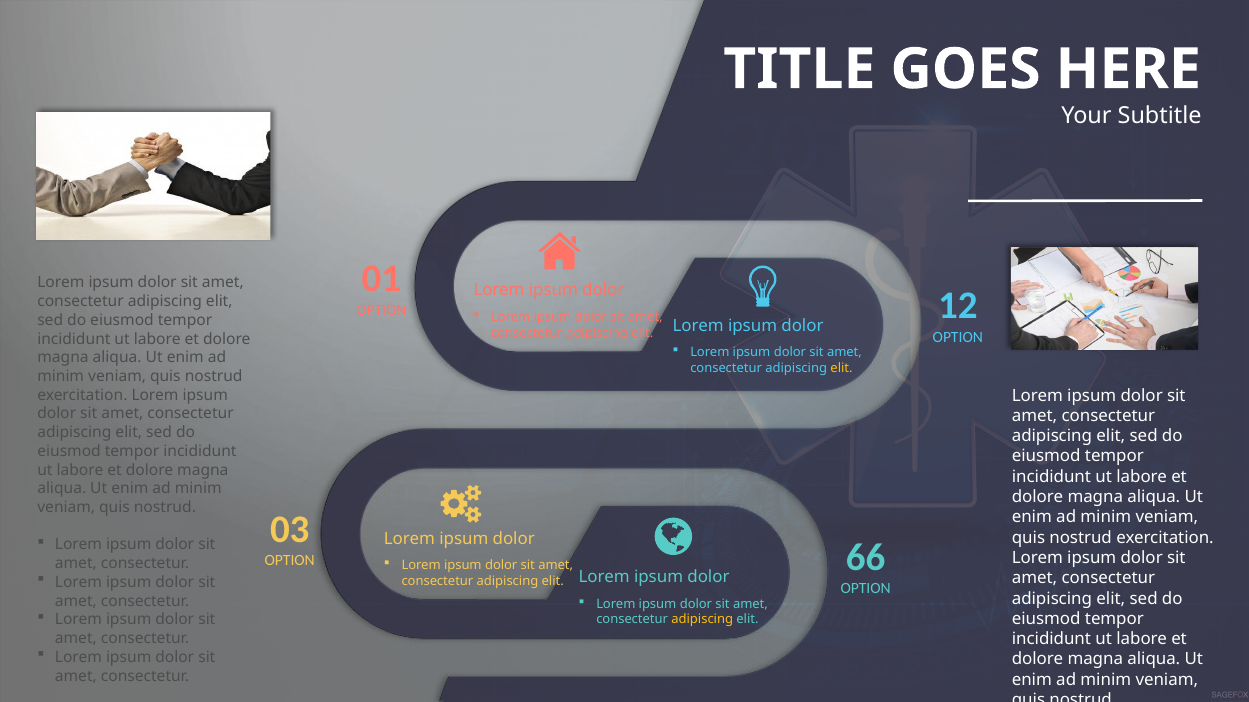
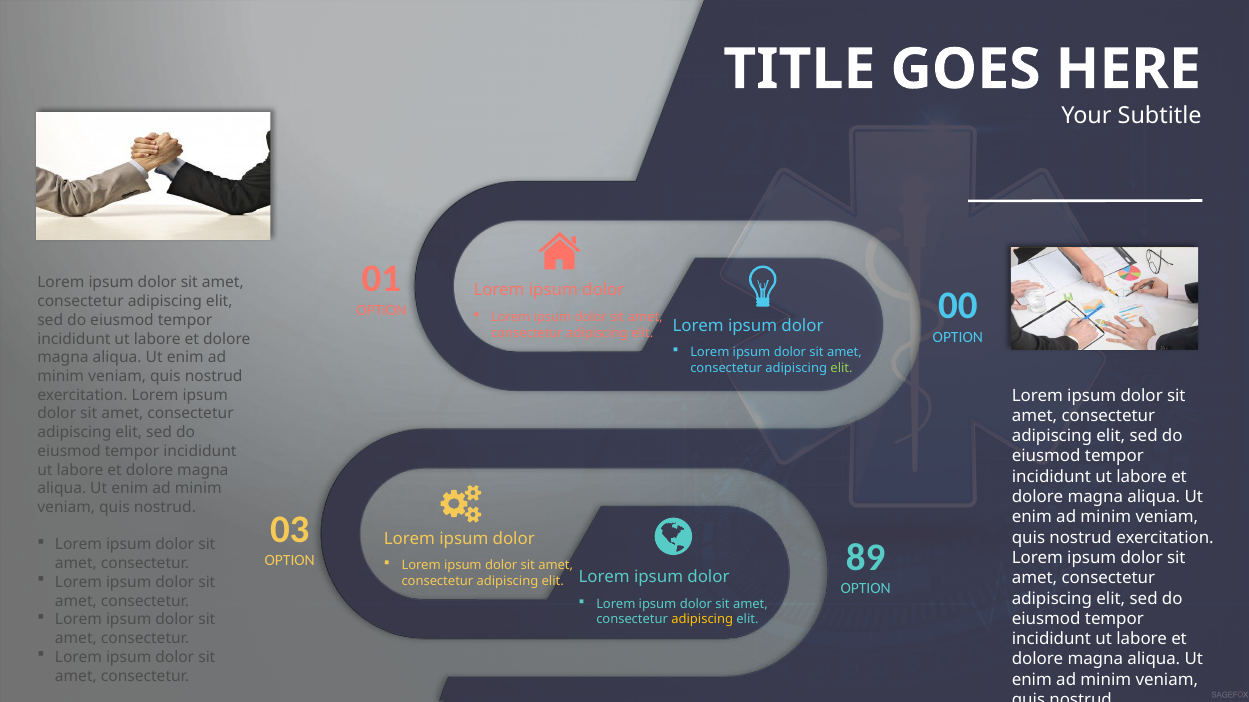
12: 12 -> 00
elit at (842, 369) colour: yellow -> light green
66: 66 -> 89
